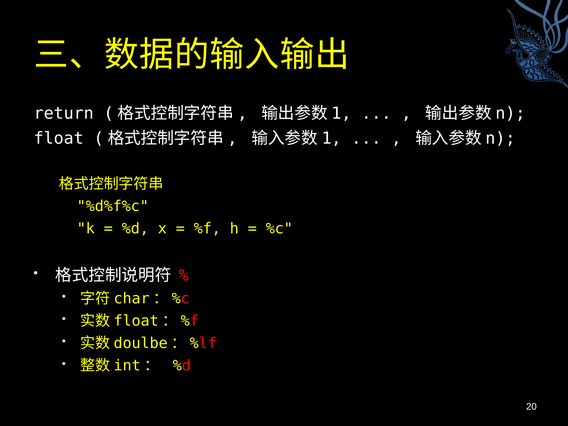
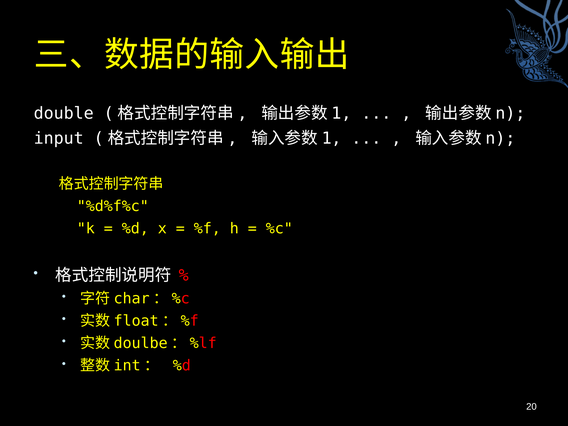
return: return -> double
float: float -> input
